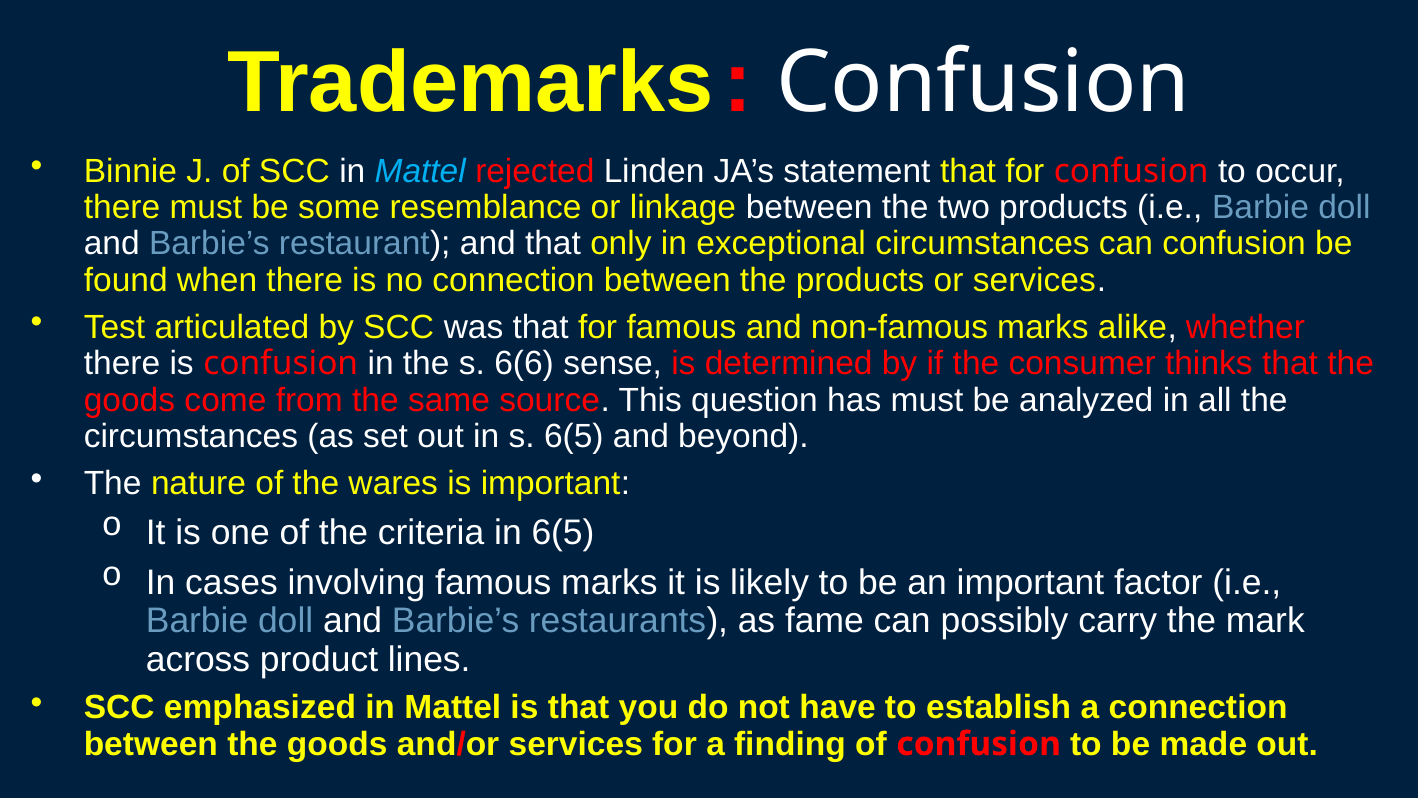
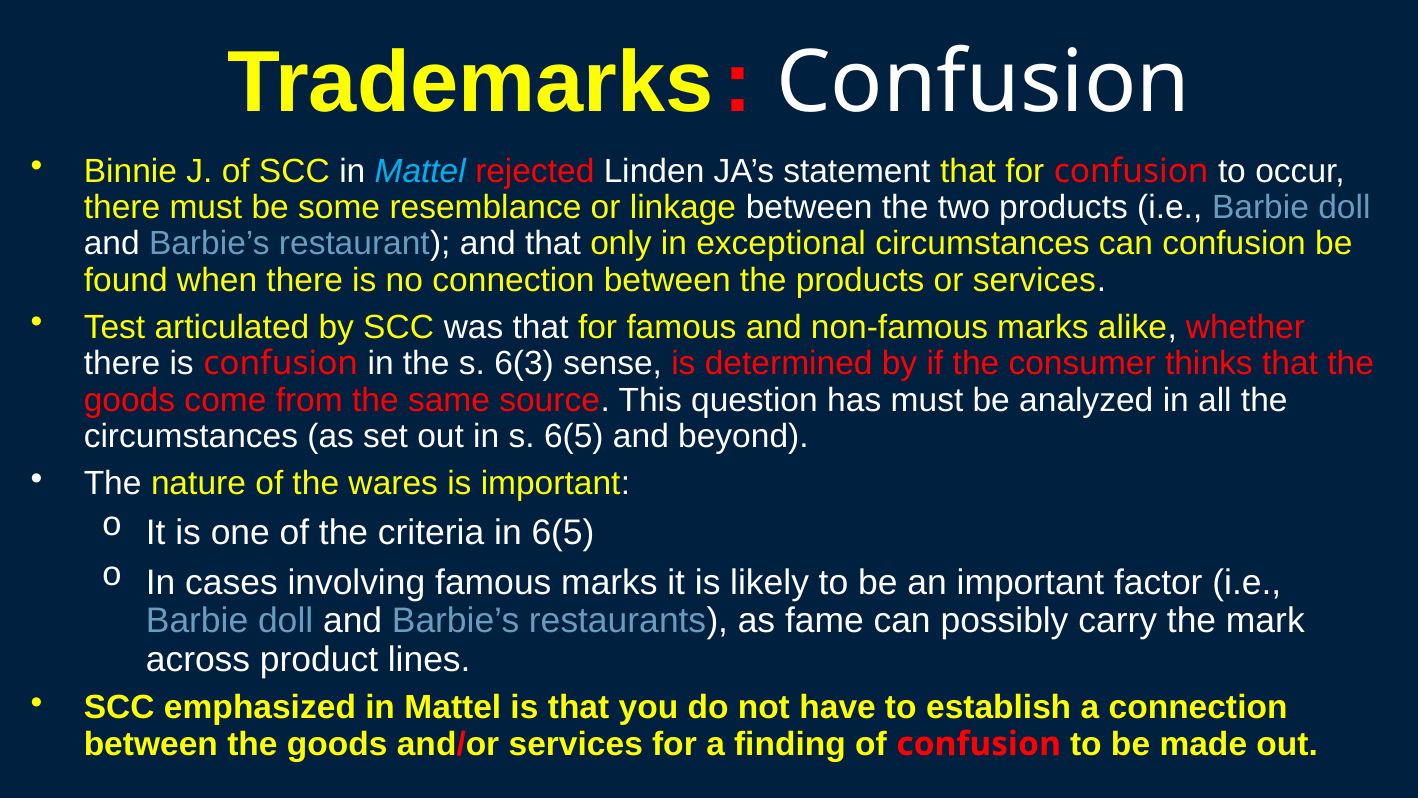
6(6: 6(6 -> 6(3
